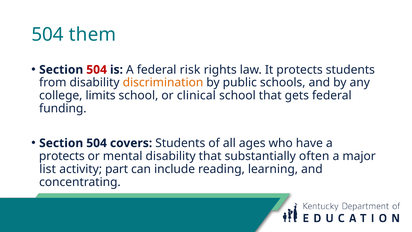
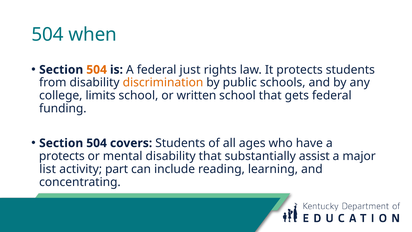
them: them -> when
504 at (97, 70) colour: red -> orange
risk: risk -> just
clinical: clinical -> written
often: often -> assist
